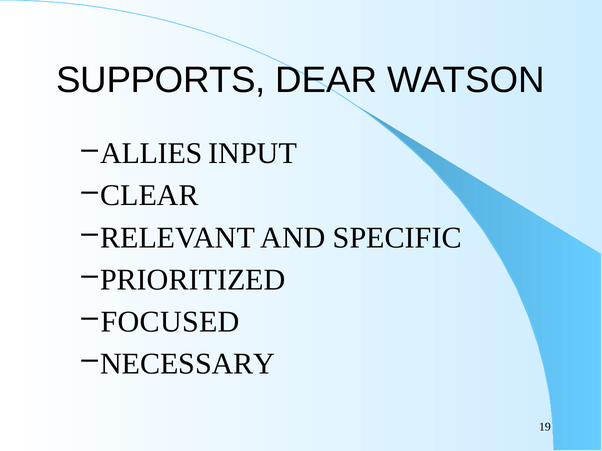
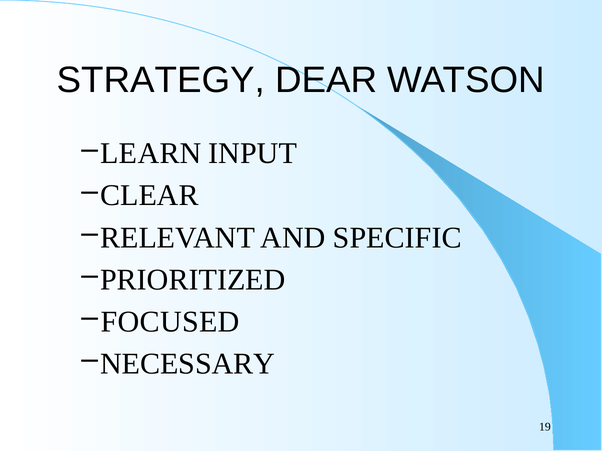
SUPPORTS: SUPPORTS -> STRATEGY
ALLIES: ALLIES -> LEARN
